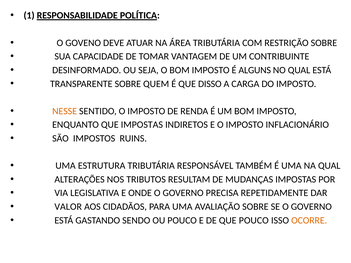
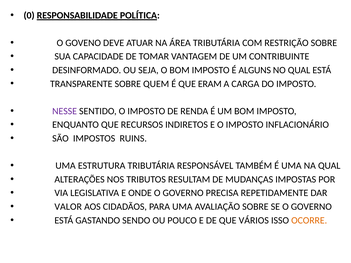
1: 1 -> 0
DISSO: DISSO -> ERAM
NESSE colour: orange -> purple
QUE IMPOSTAS: IMPOSTAS -> RECURSOS
QUE POUCO: POUCO -> VÁRIOS
